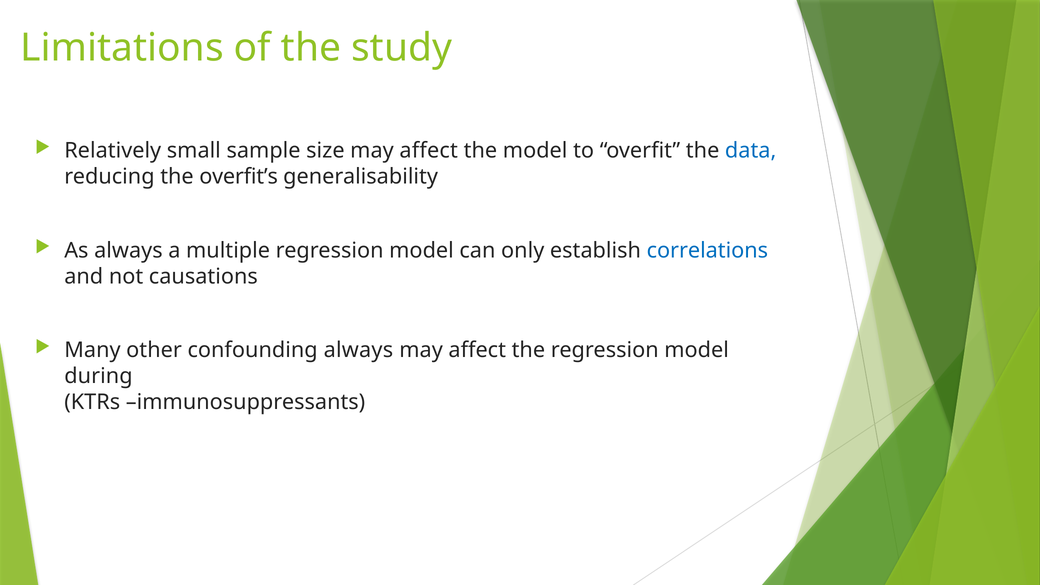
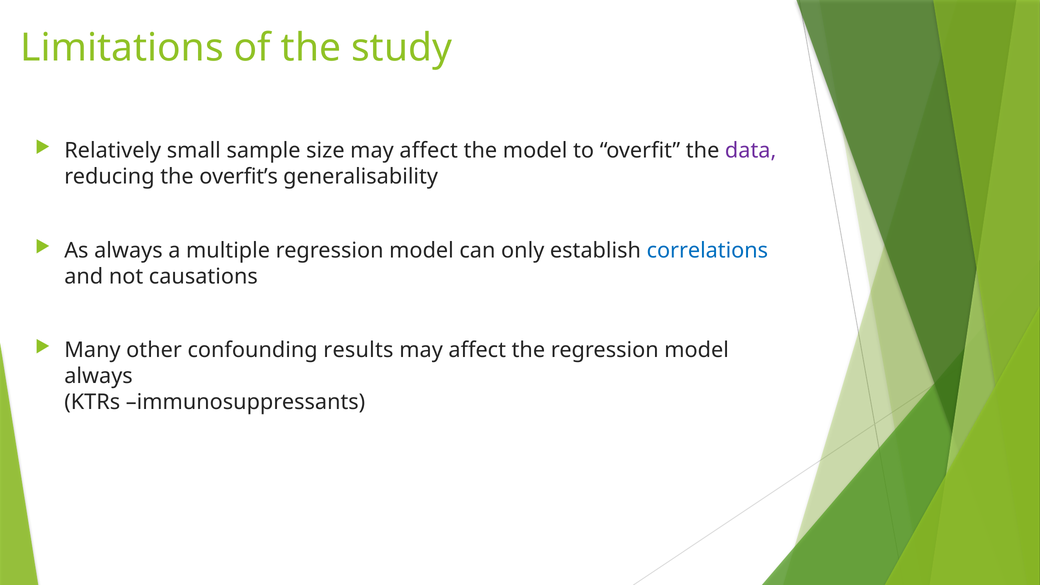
data colour: blue -> purple
confounding always: always -> results
during at (98, 376): during -> always
